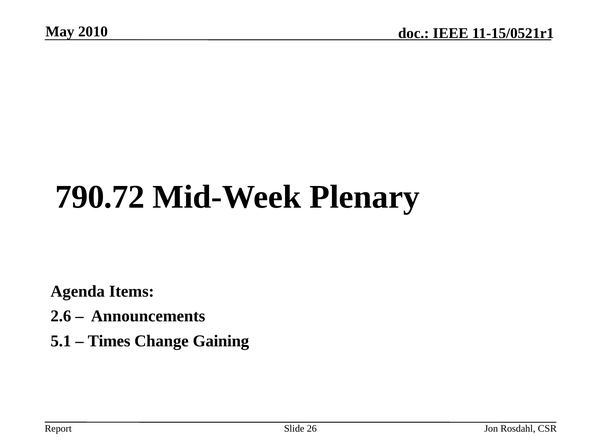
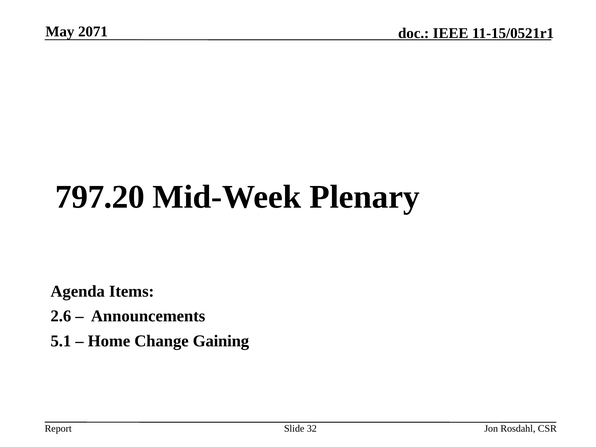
2010: 2010 -> 2071
790.72: 790.72 -> 797.20
Times: Times -> Home
26: 26 -> 32
